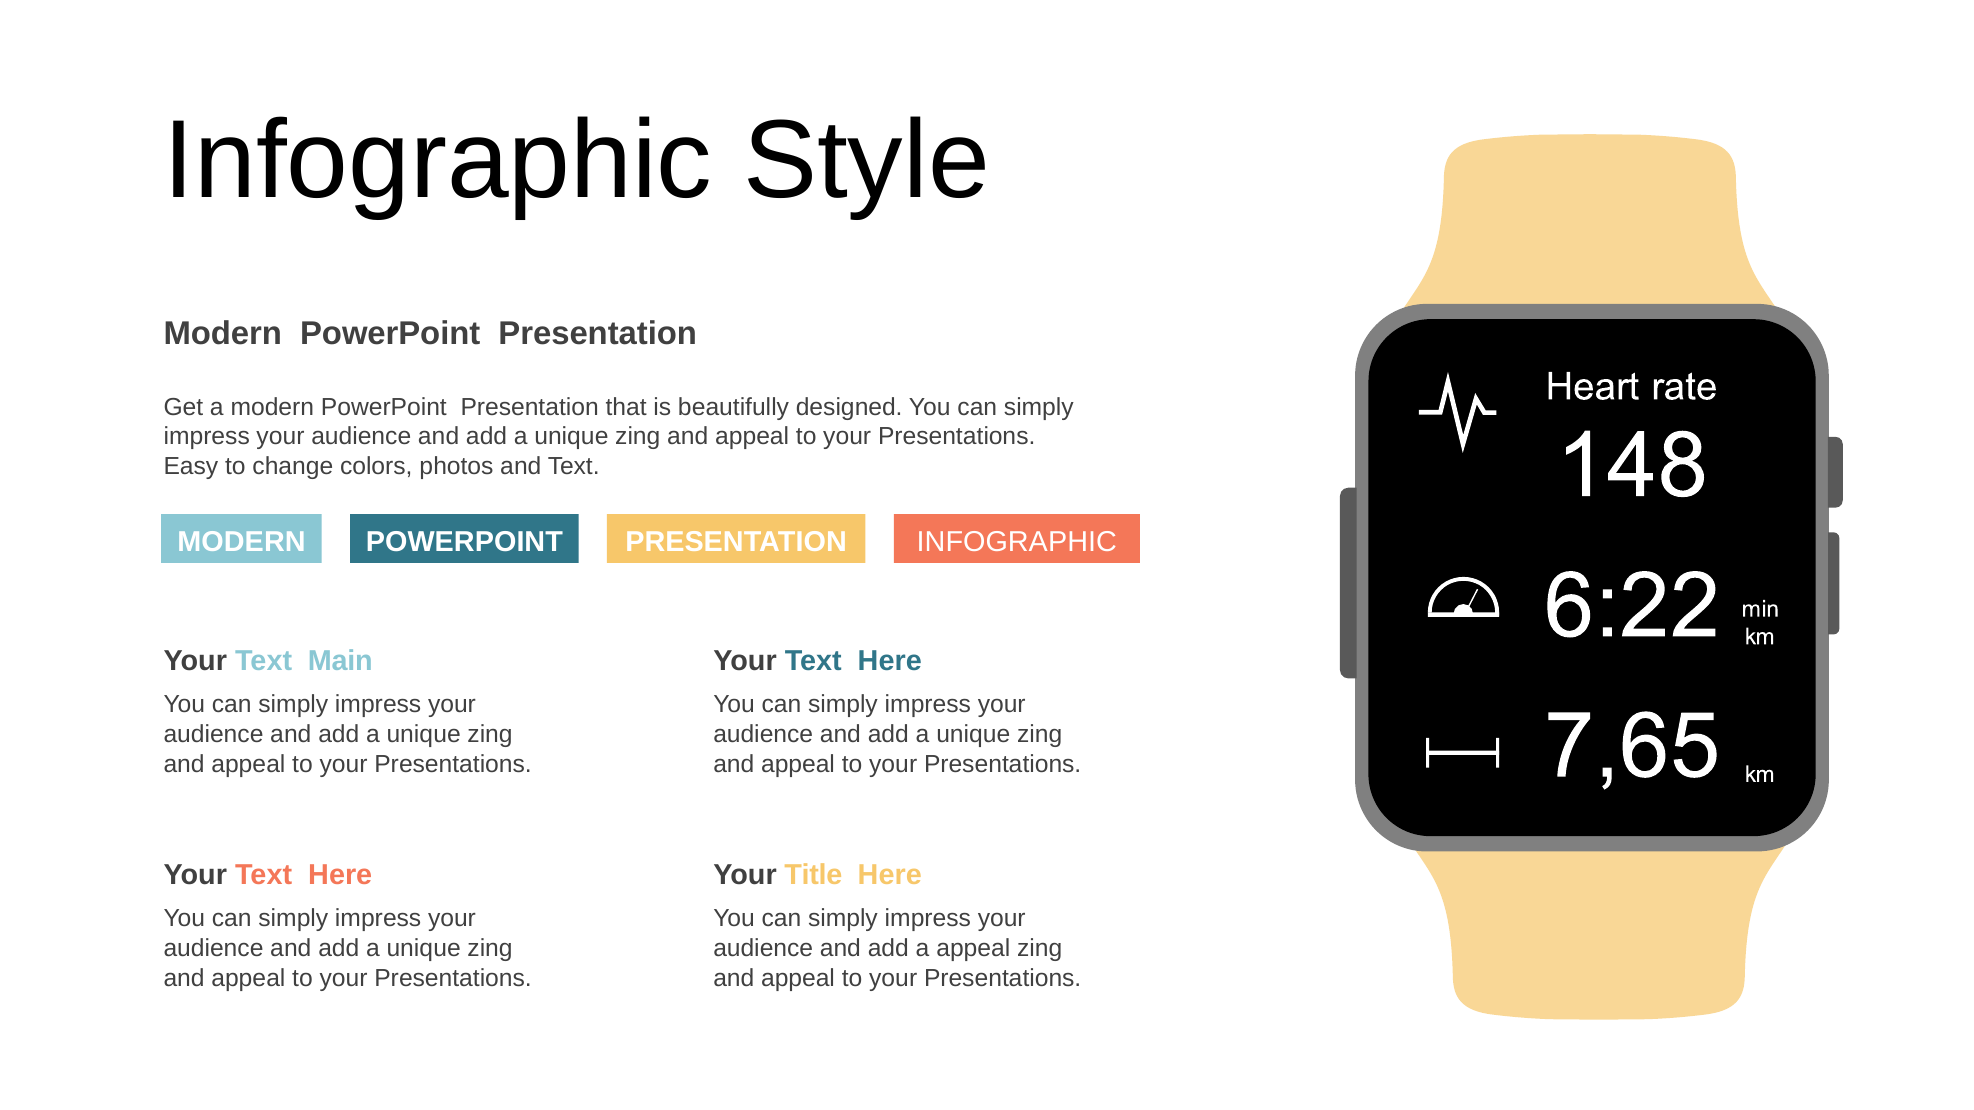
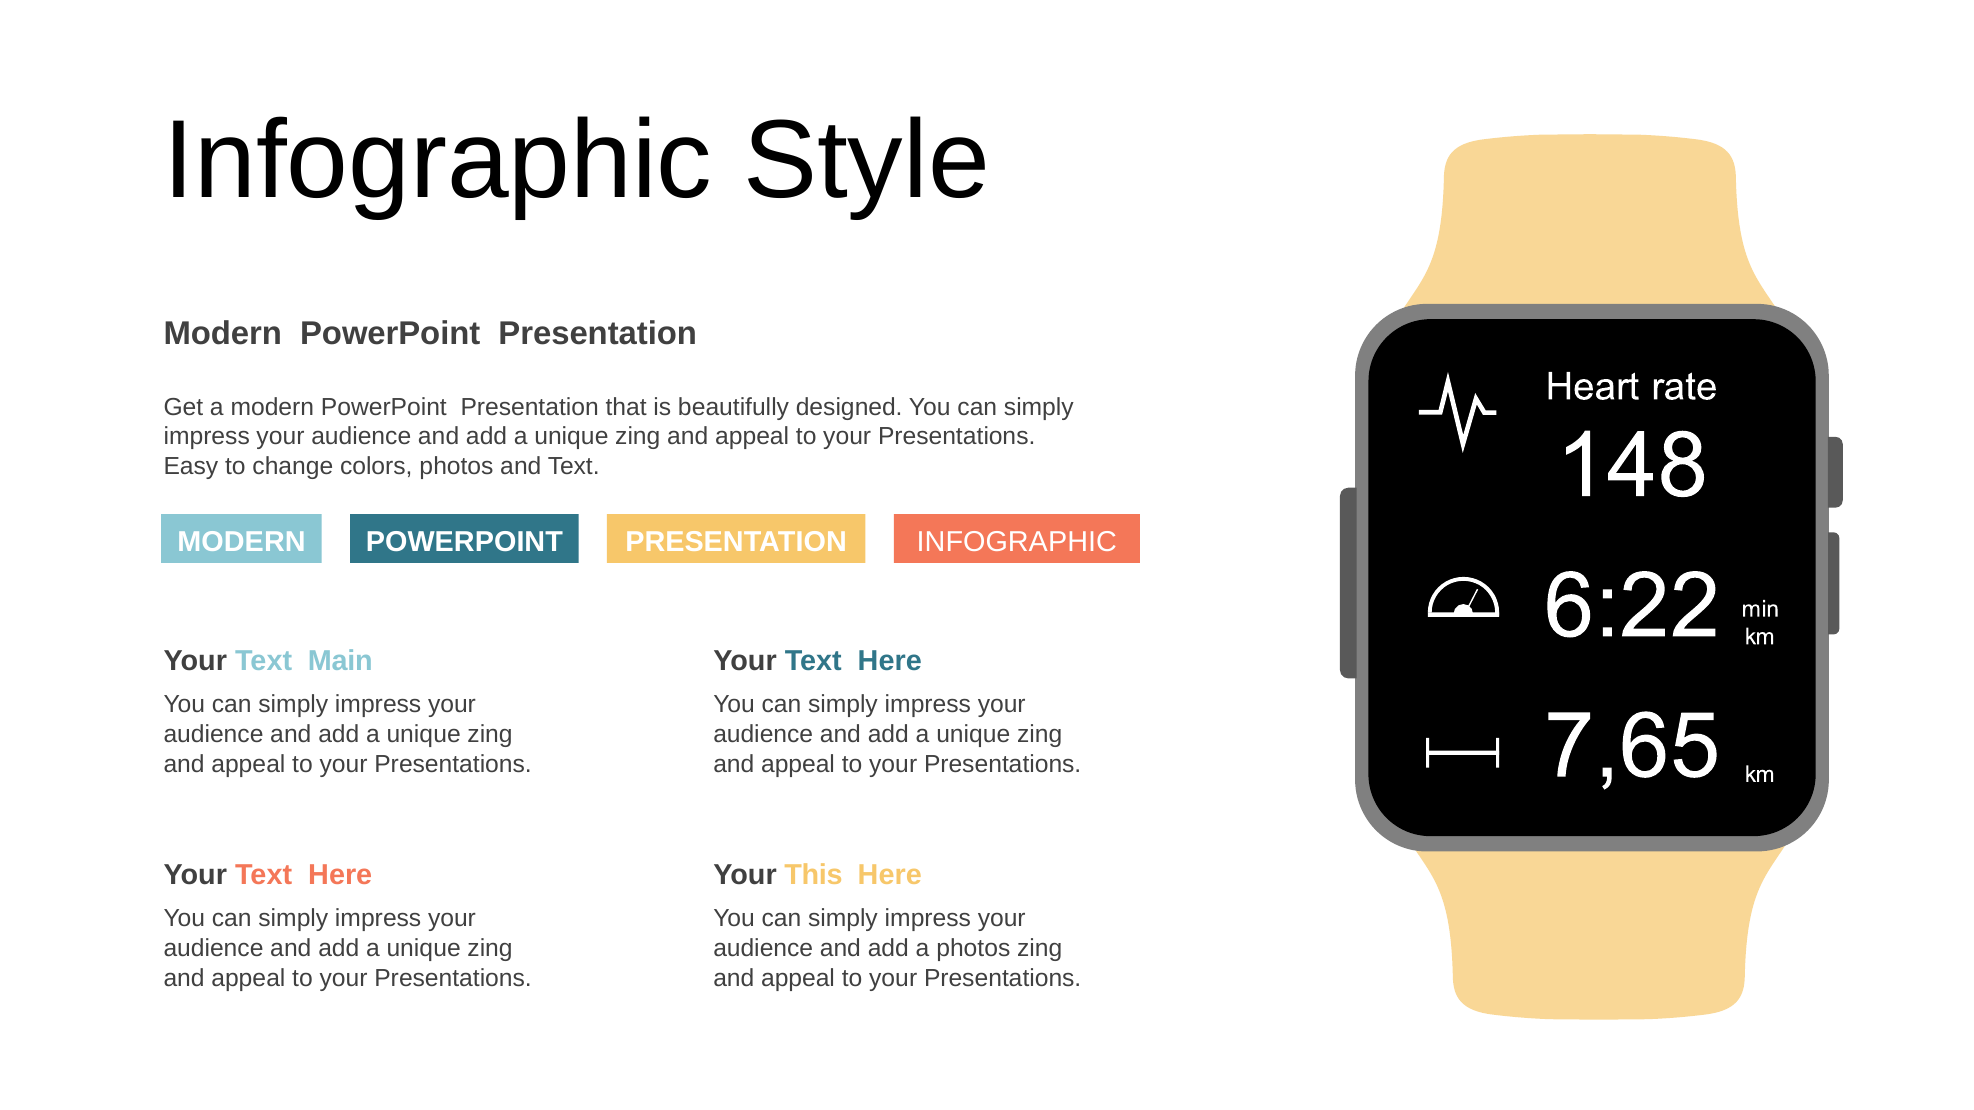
Title: Title -> This
a appeal: appeal -> photos
